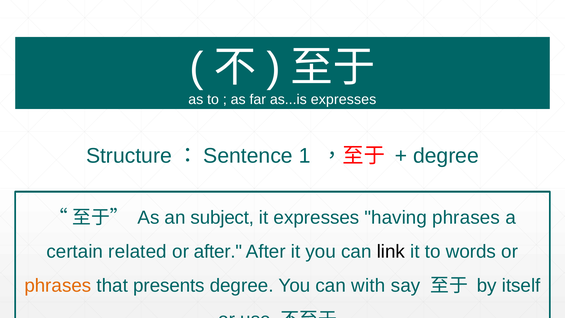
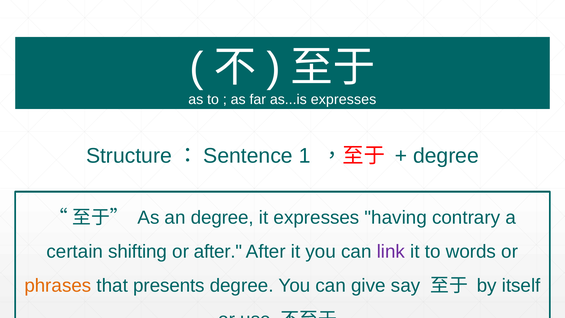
an subject: subject -> degree
having phrases: phrases -> contrary
related: related -> shifting
link colour: black -> purple
with: with -> give
